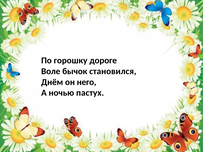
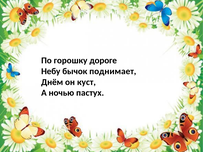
Воле: Воле -> Небу
становился: становился -> поднимает
него: него -> куст
